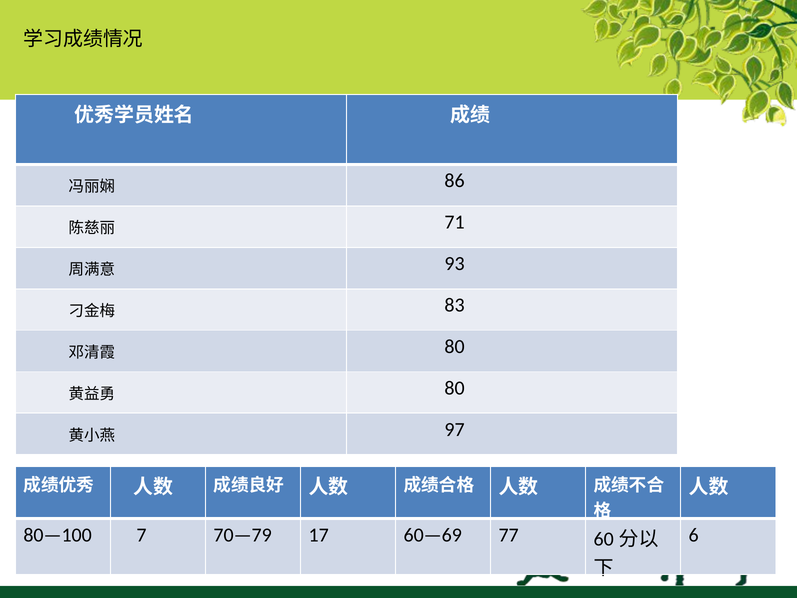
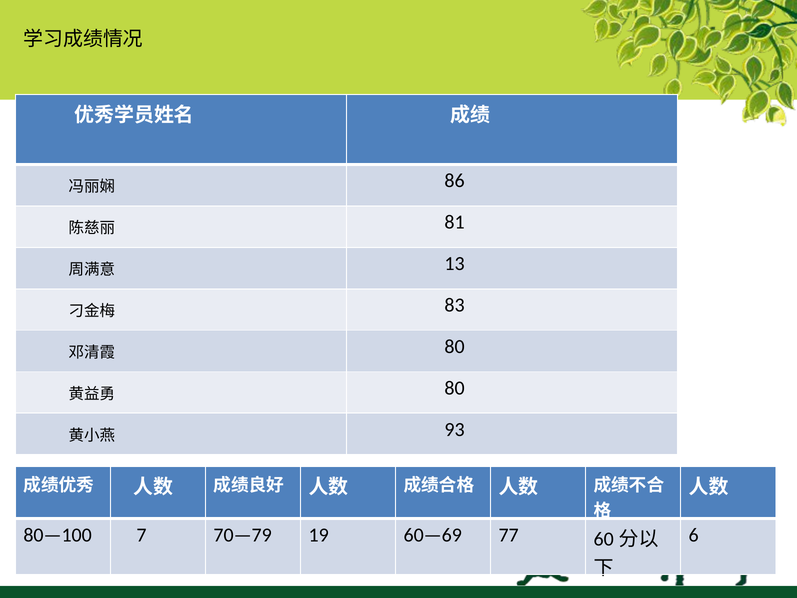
71: 71 -> 81
93: 93 -> 13
97: 97 -> 93
17: 17 -> 19
